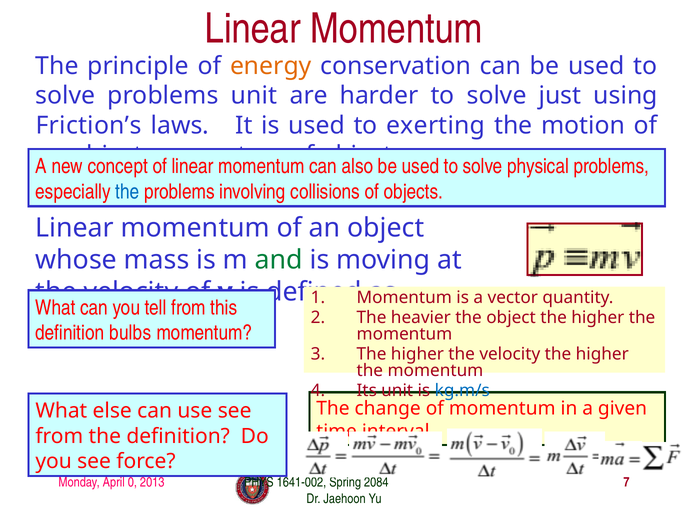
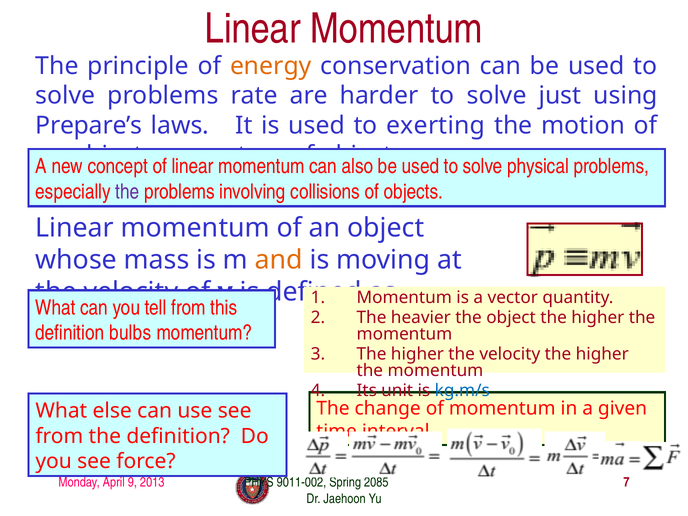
problems unit: unit -> rate
Friction’s: Friction’s -> Prepare’s
the at (127, 192) colour: blue -> purple
and colour: green -> orange
0: 0 -> 9
1641-002: 1641-002 -> 9011-002
2084: 2084 -> 2085
